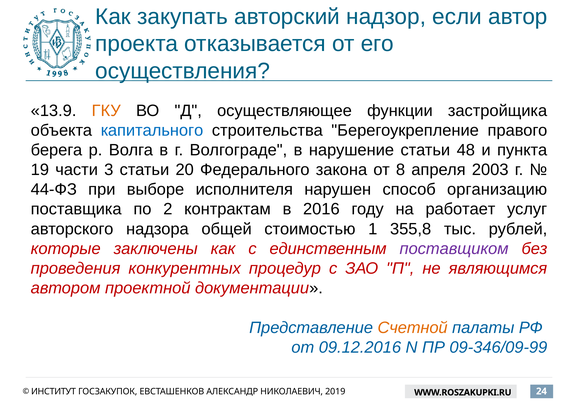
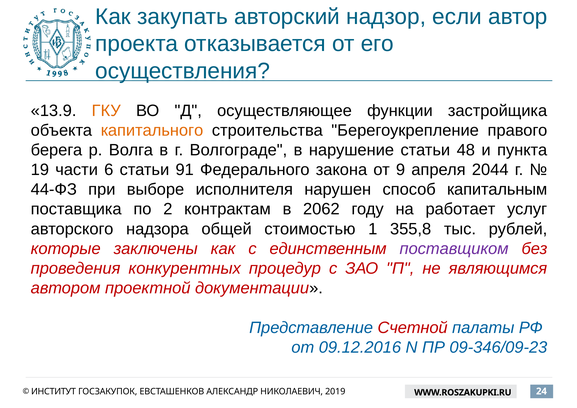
капитального colour: blue -> orange
3: 3 -> 6
20: 20 -> 91
8: 8 -> 9
2003: 2003 -> 2044
организацию: организацию -> капитальным
2016: 2016 -> 2062
Счетной colour: orange -> red
09-346/09-99: 09-346/09-99 -> 09-346/09-23
